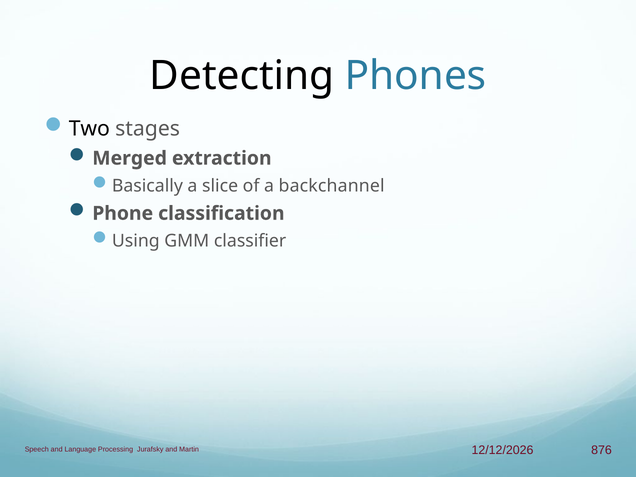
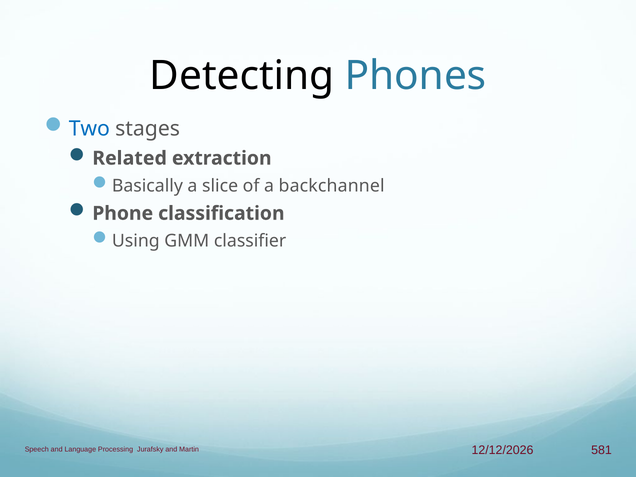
Two colour: black -> blue
Merged: Merged -> Related
876: 876 -> 581
